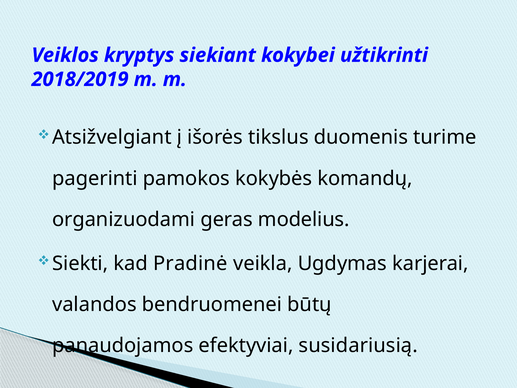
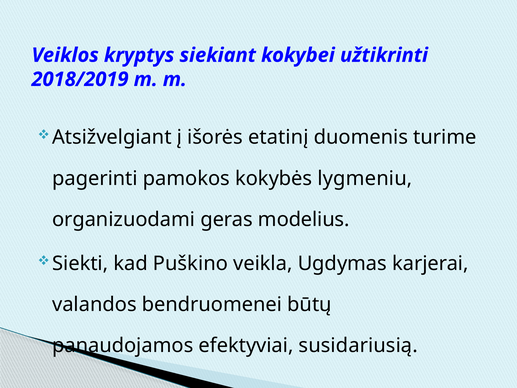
tikslus: tikslus -> etatinį
komandų: komandų -> lygmeniu
Pradinė: Pradinė -> Puškino
